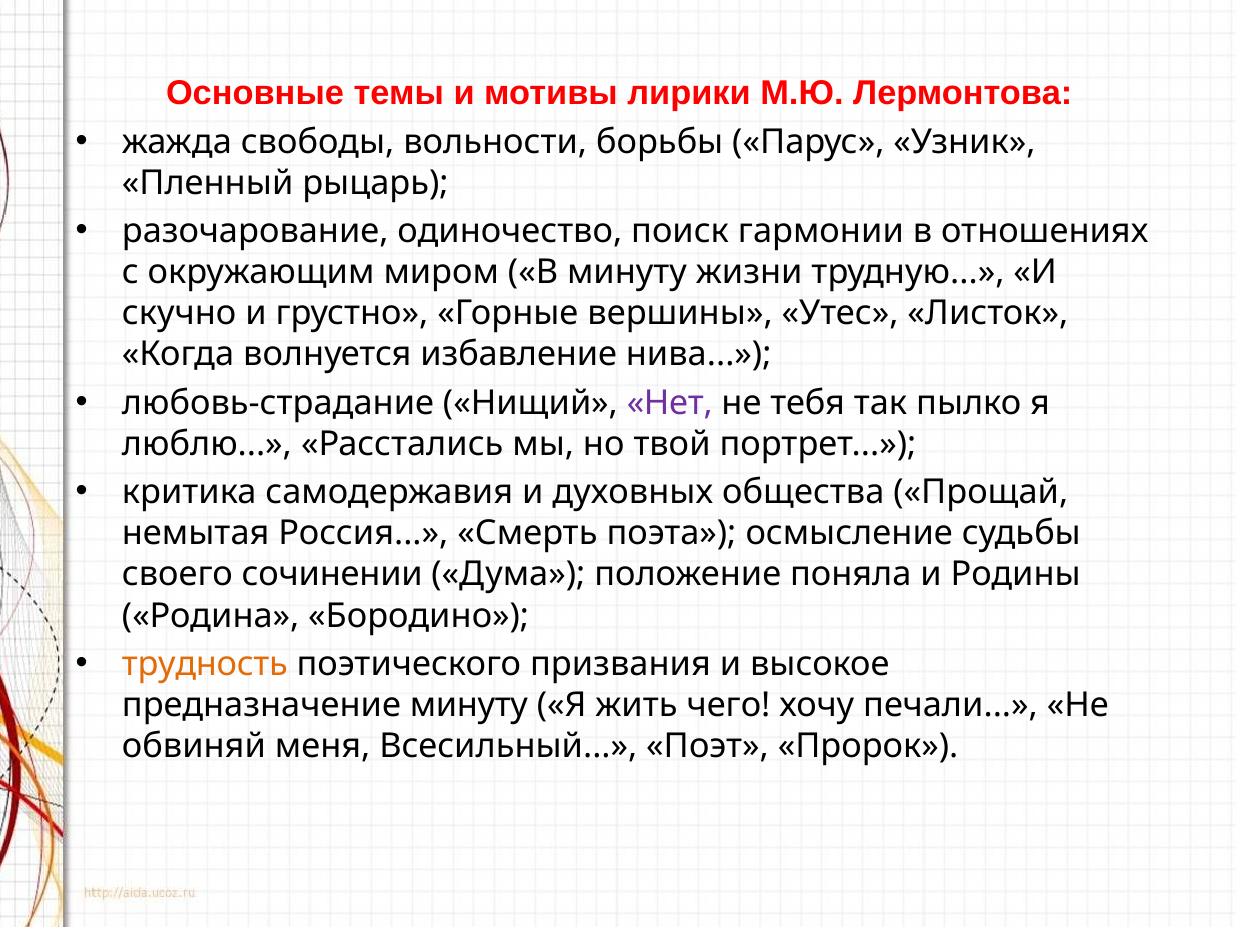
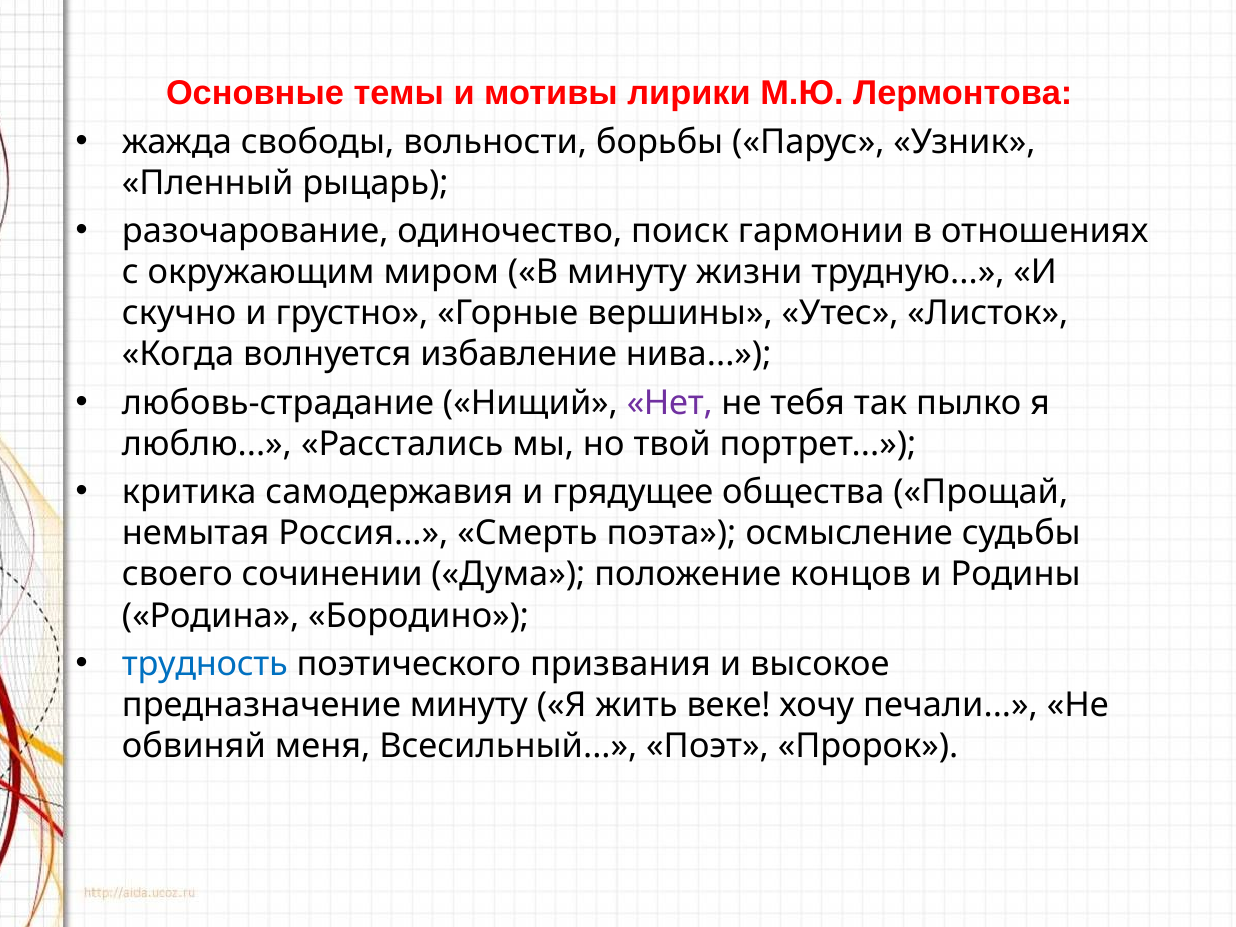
духовных: духовных -> грядущее
поняла: поняла -> концов
трудность colour: orange -> blue
чего: чего -> веке
